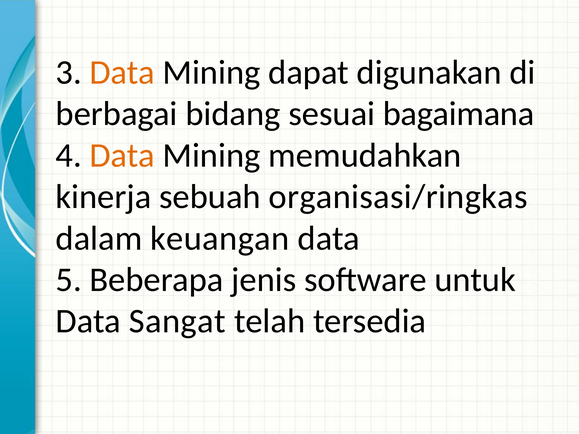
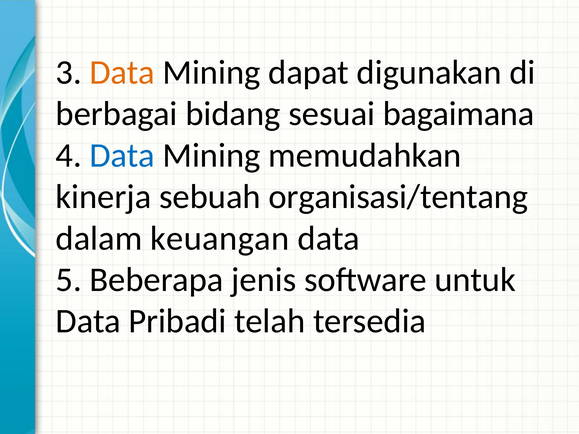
Data at (122, 155) colour: orange -> blue
organisasi/ringkas: organisasi/ringkas -> organisasi/tentang
Sangat: Sangat -> Pribadi
